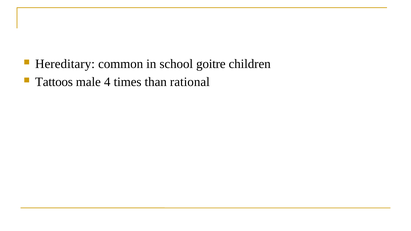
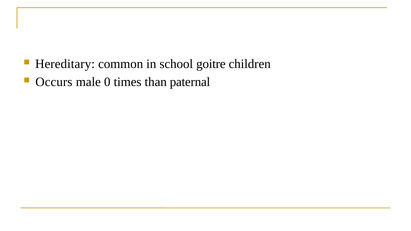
Tattoos: Tattoos -> Occurs
4: 4 -> 0
rational: rational -> paternal
